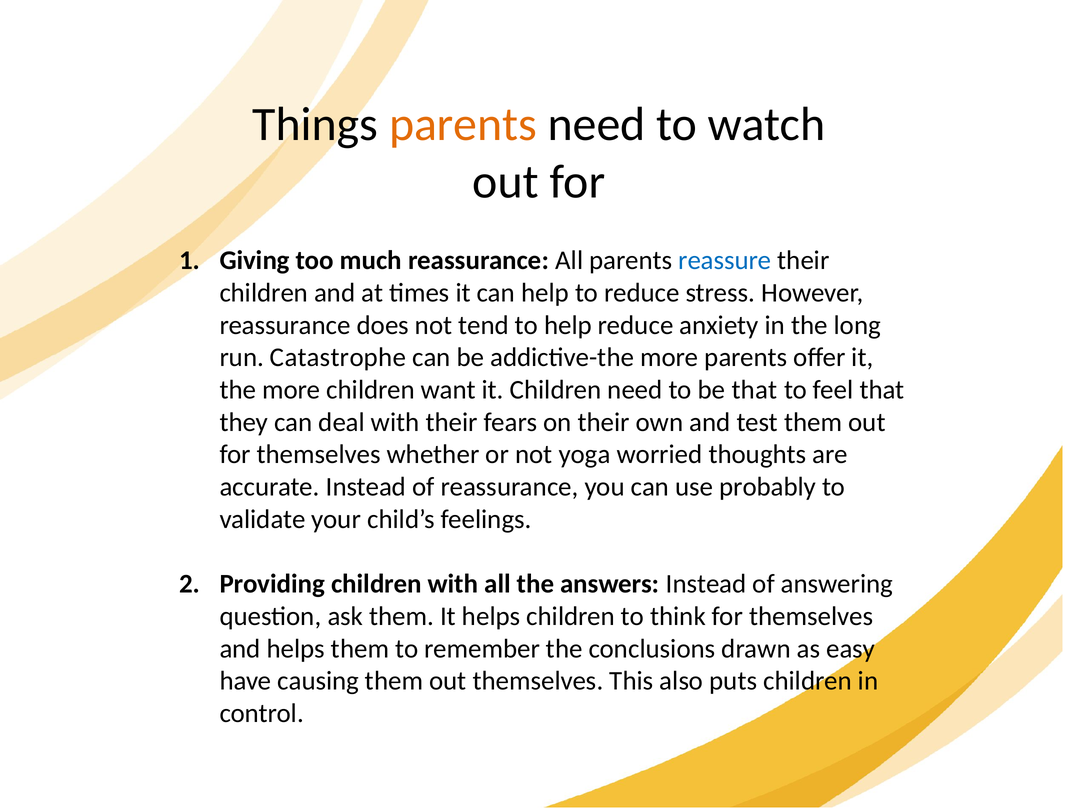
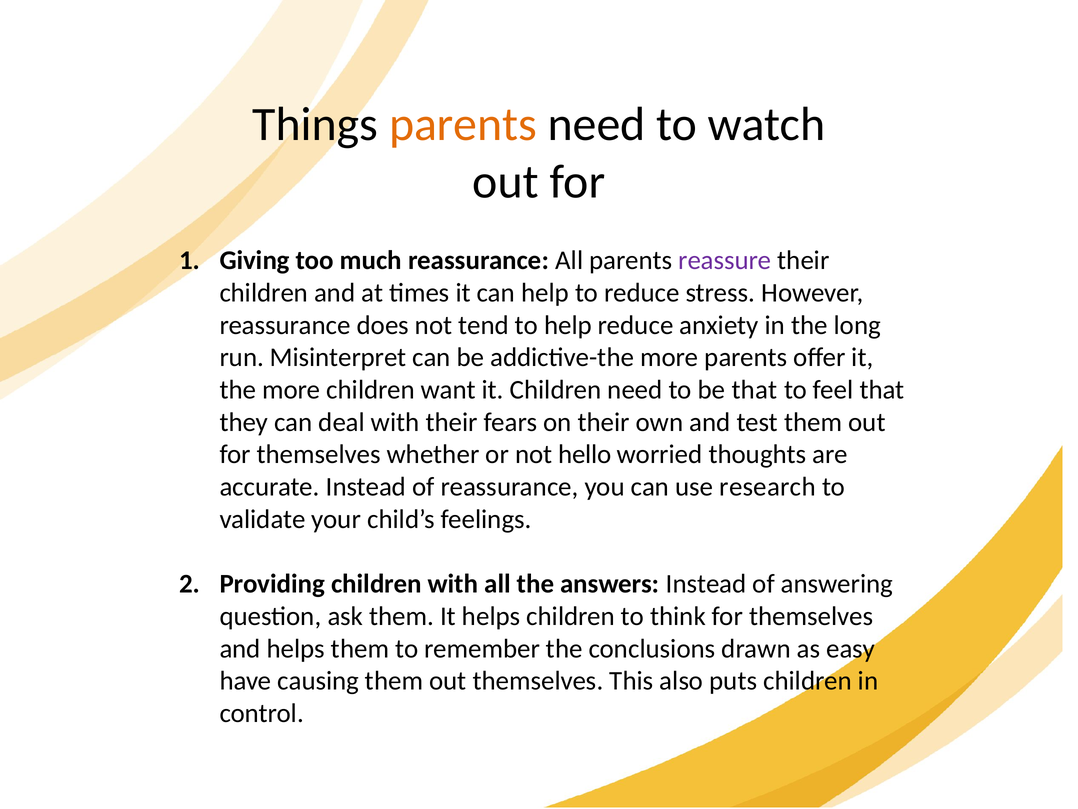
reassure colour: blue -> purple
Catastrophe: Catastrophe -> Misinterpret
yoga: yoga -> hello
probably: probably -> research
